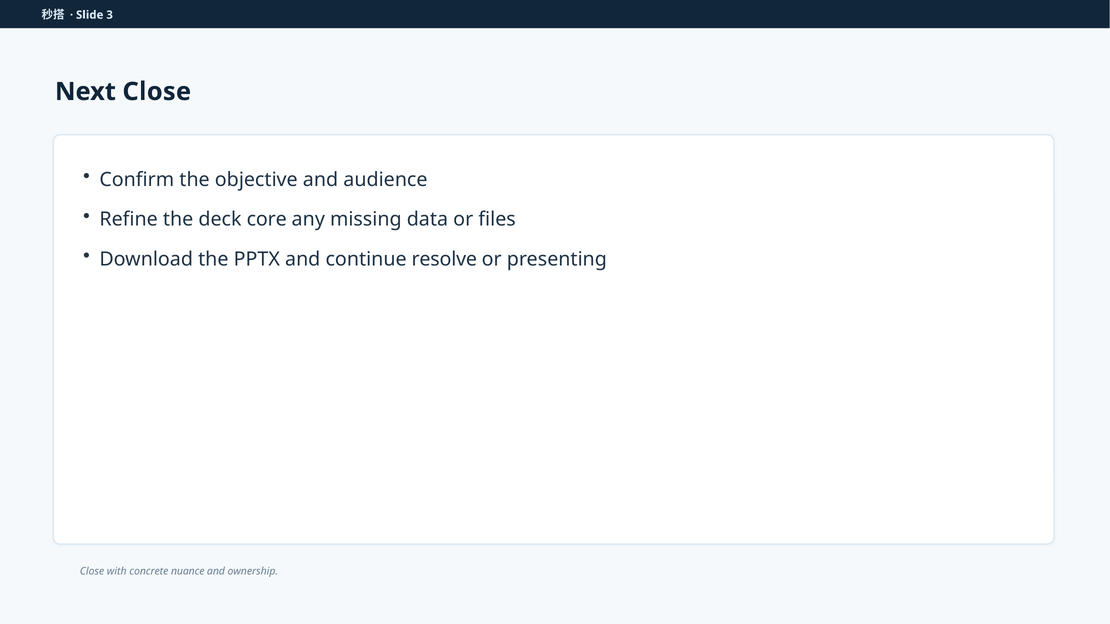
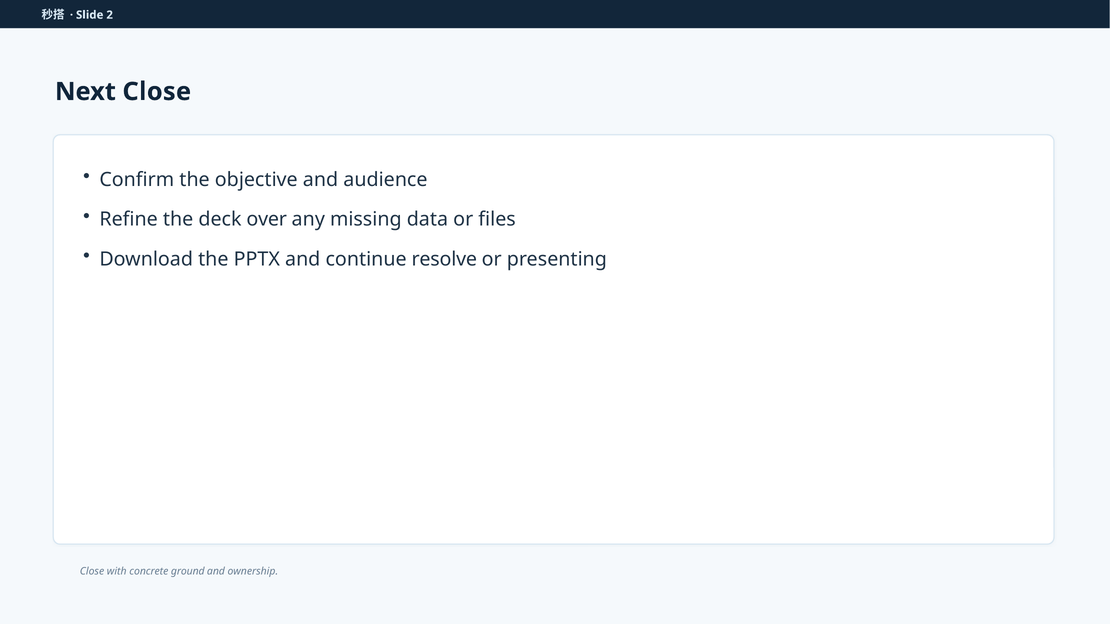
3: 3 -> 2
core: core -> over
nuance: nuance -> ground
